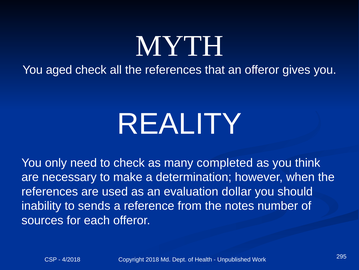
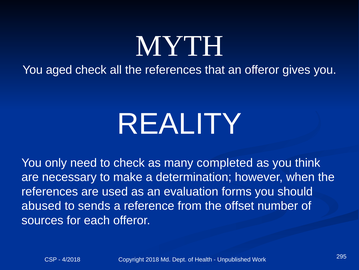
dollar: dollar -> forms
inability: inability -> abused
notes: notes -> offset
